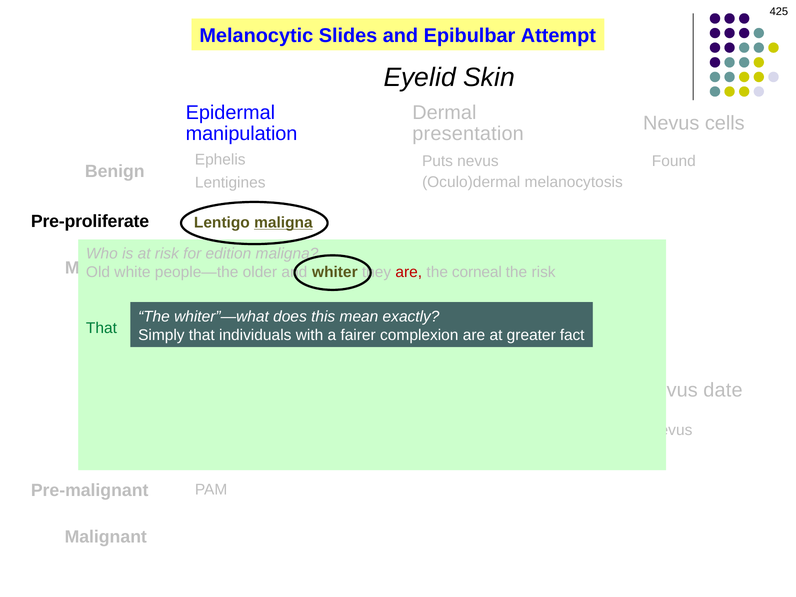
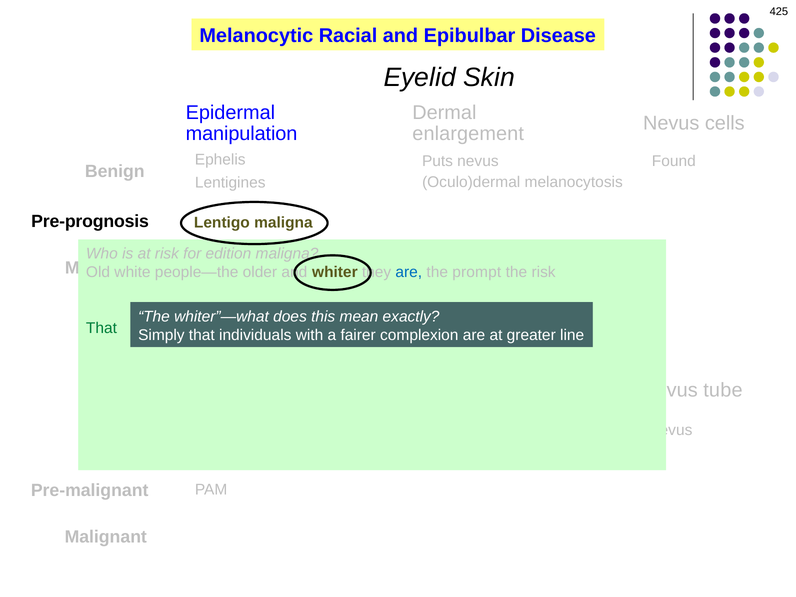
Slides: Slides -> Racial
Attempt: Attempt -> Disease
presentation: presentation -> enlargement
Pre-proliferate: Pre-proliferate -> Pre-prognosis
maligna at (283, 223) underline: present -> none
are at (409, 272) colour: red -> blue
corneal: corneal -> prompt
fact: fact -> line
date: date -> tube
